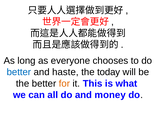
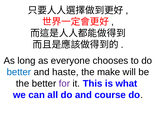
today: today -> make
for colour: orange -> purple
money: money -> course
